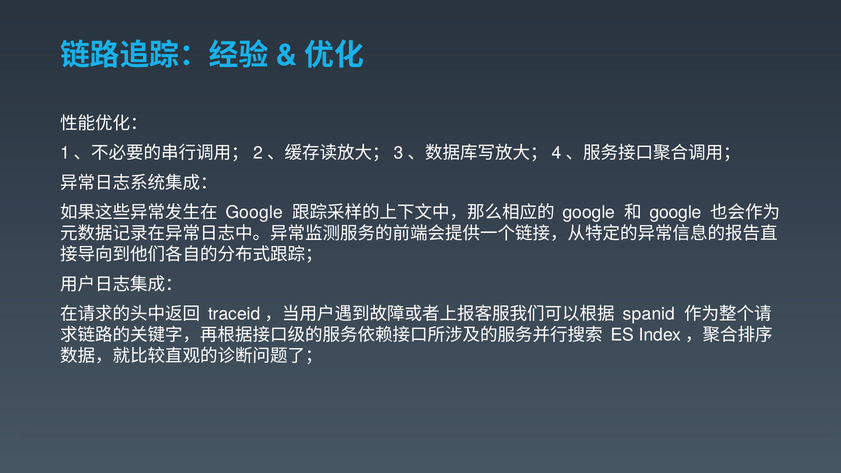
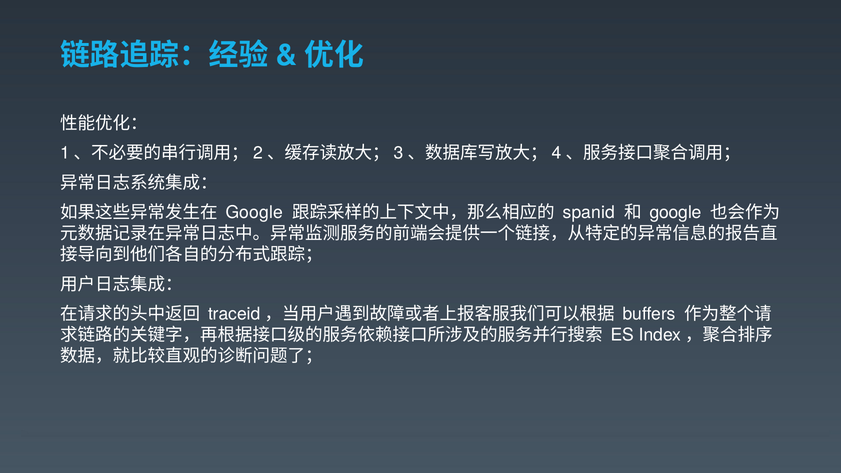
google at (589, 213): google -> spanid
spanid: spanid -> buffers
